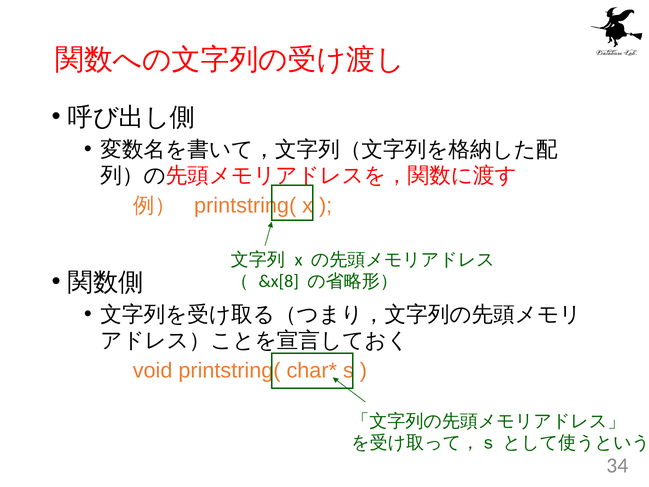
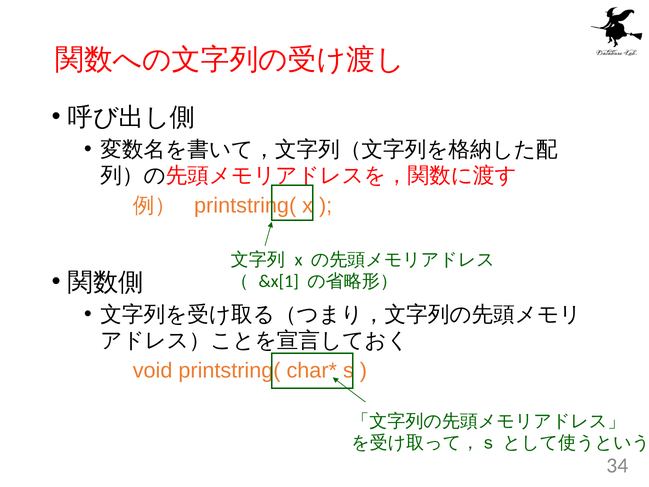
&x[8: &x[8 -> &x[1
